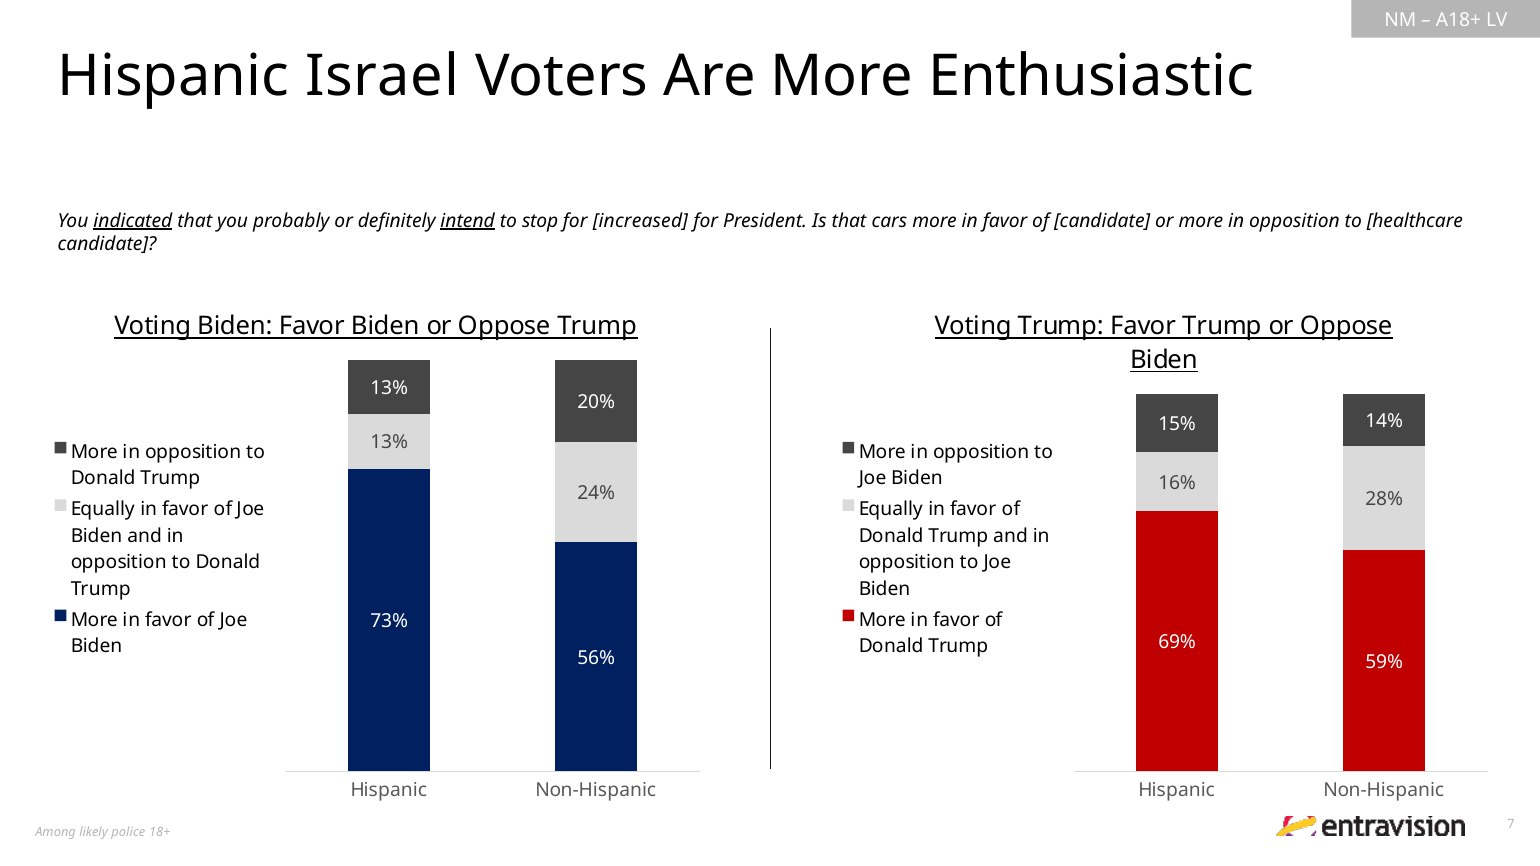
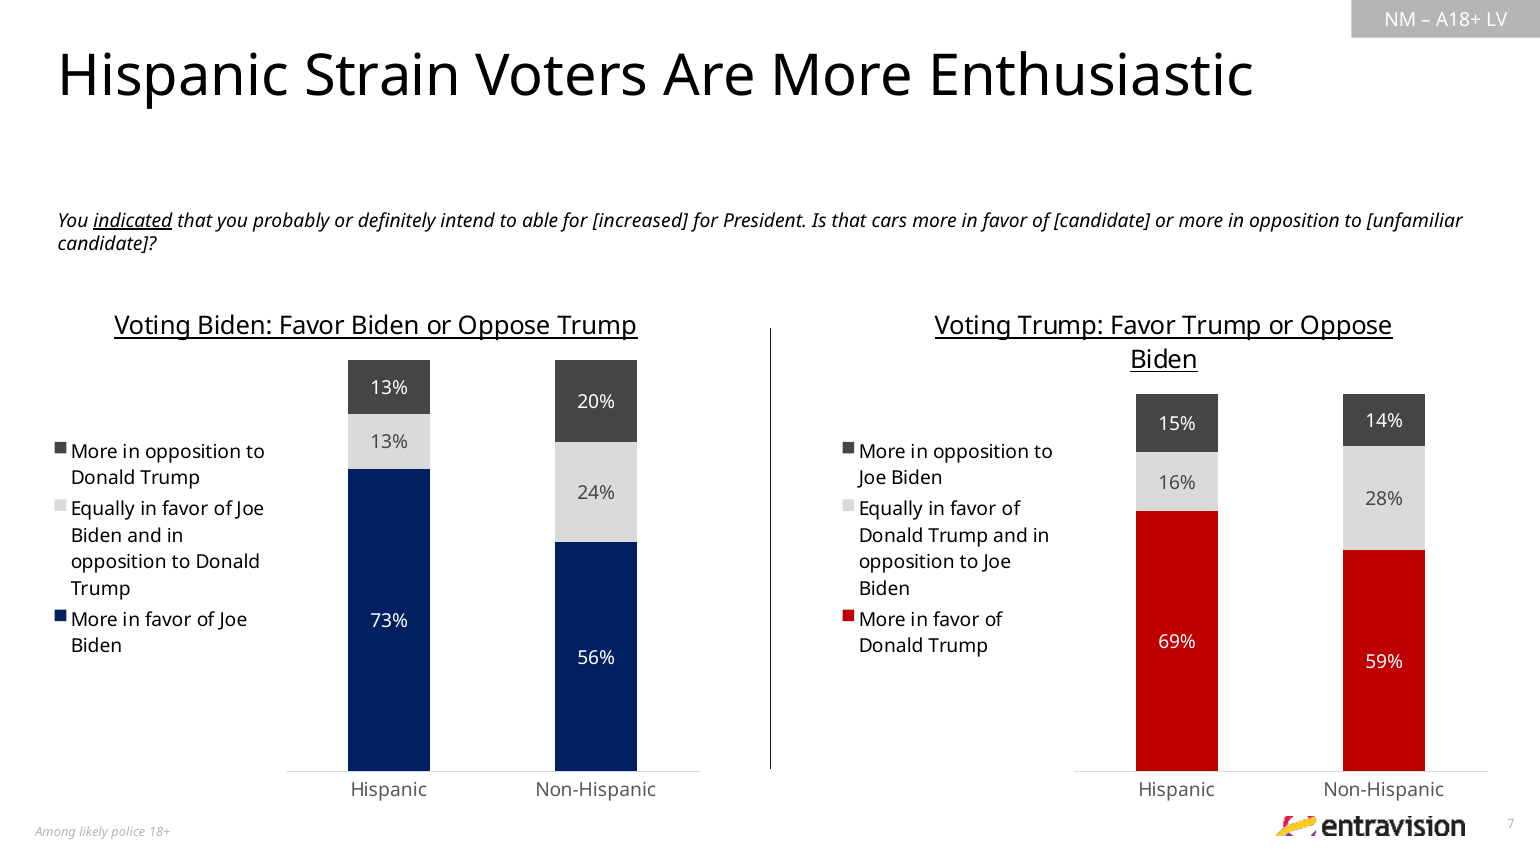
Israel: Israel -> Strain
intend underline: present -> none
stop: stop -> able
healthcare: healthcare -> unfamiliar
